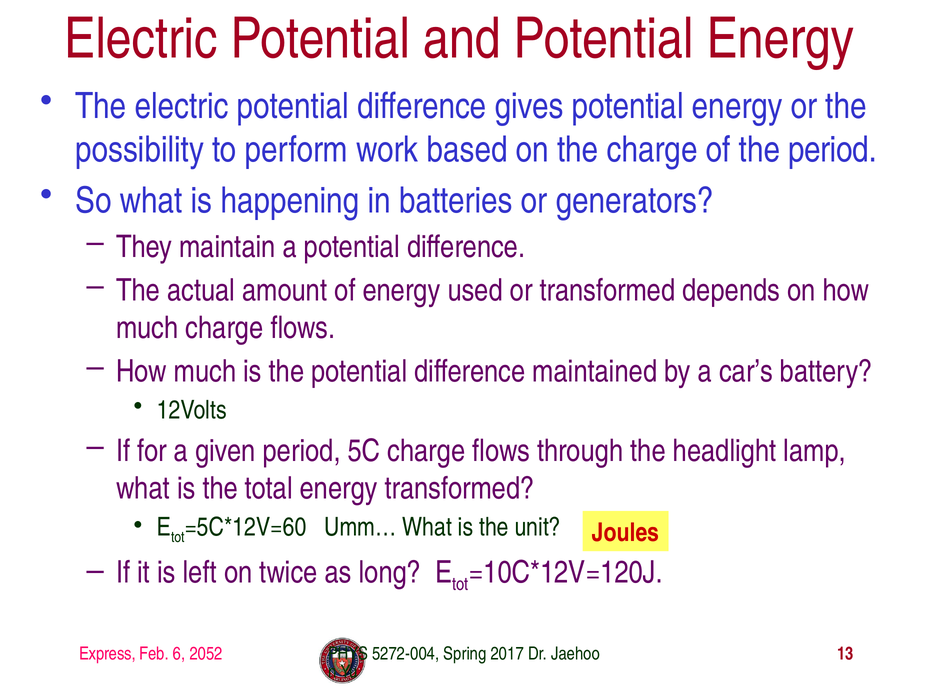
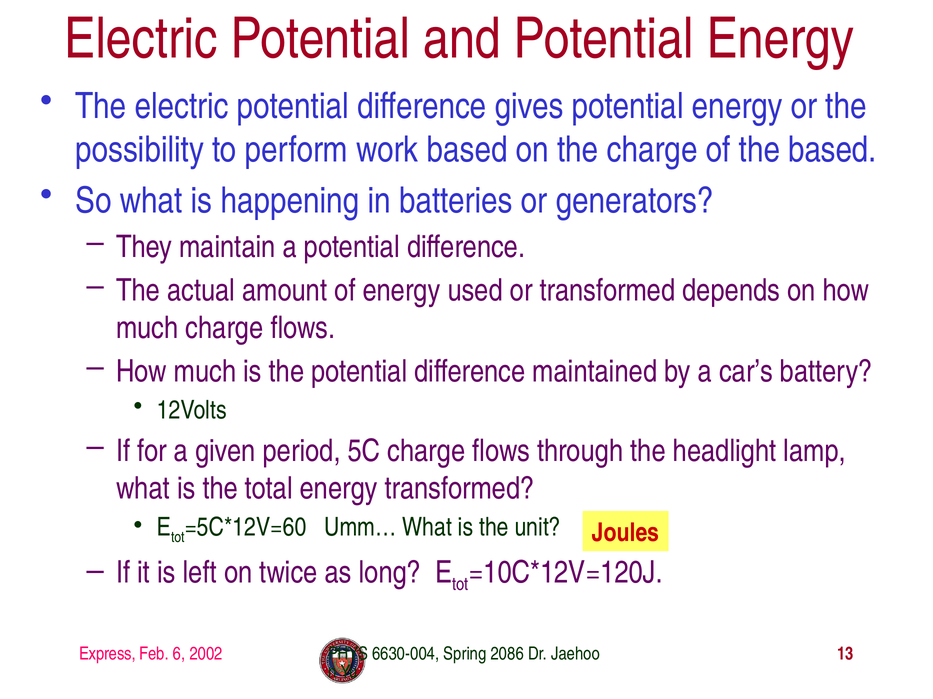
the period: period -> based
2052: 2052 -> 2002
5272-004: 5272-004 -> 6630-004
2017: 2017 -> 2086
